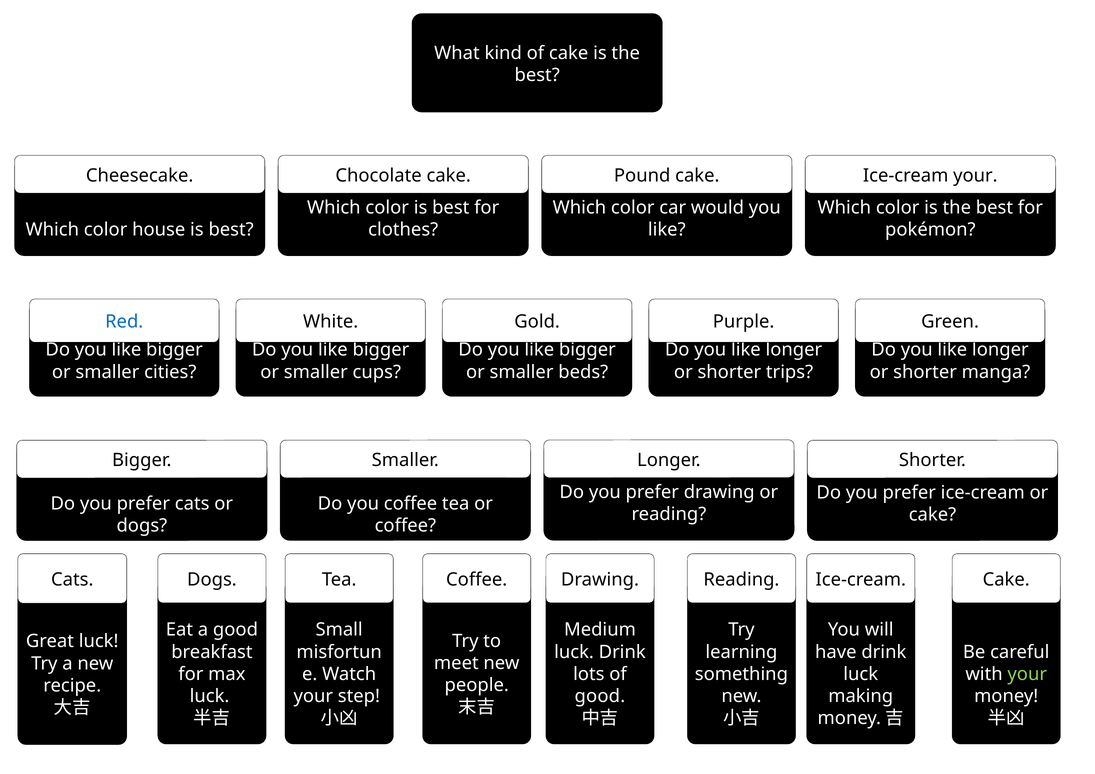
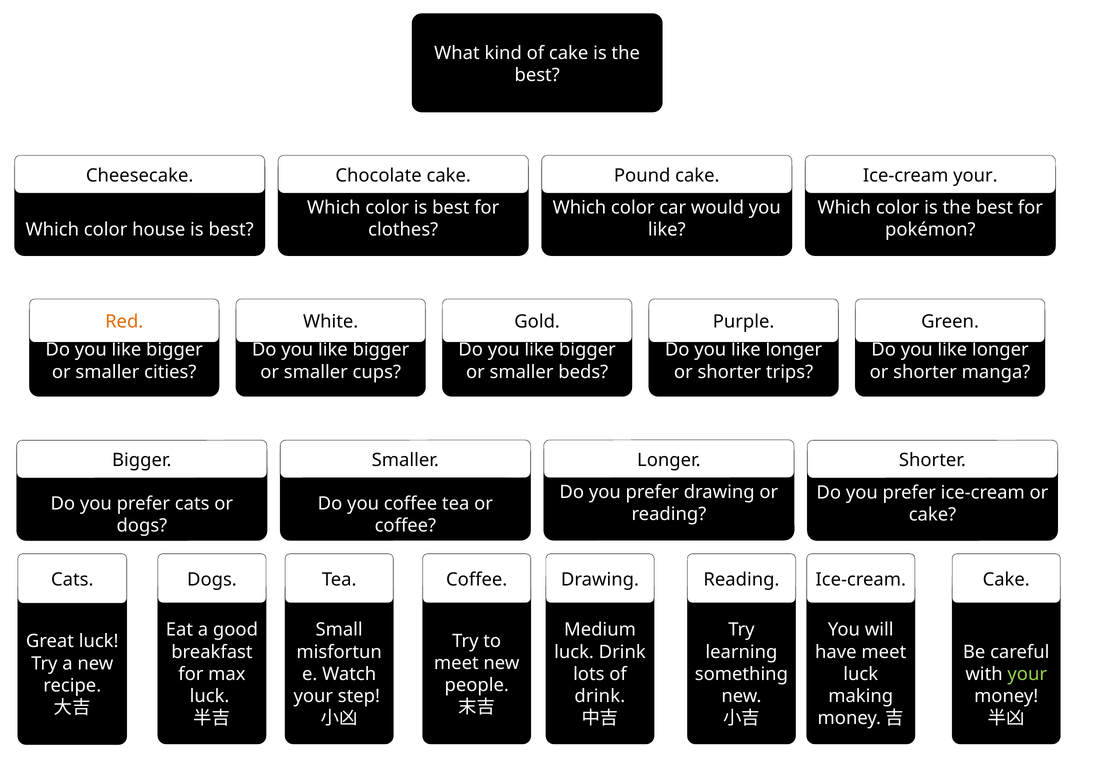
Red colour: blue -> orange
have drink: drink -> meet
good at (600, 696): good -> drink
